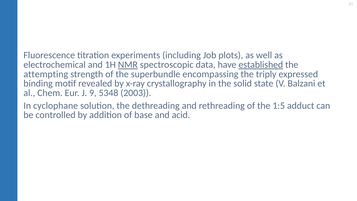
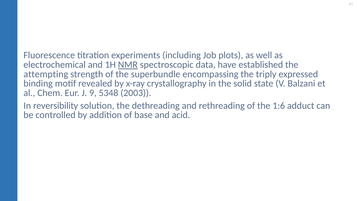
established underline: present -> none
cyclophane: cyclophane -> reversibility
1:5: 1:5 -> 1:6
